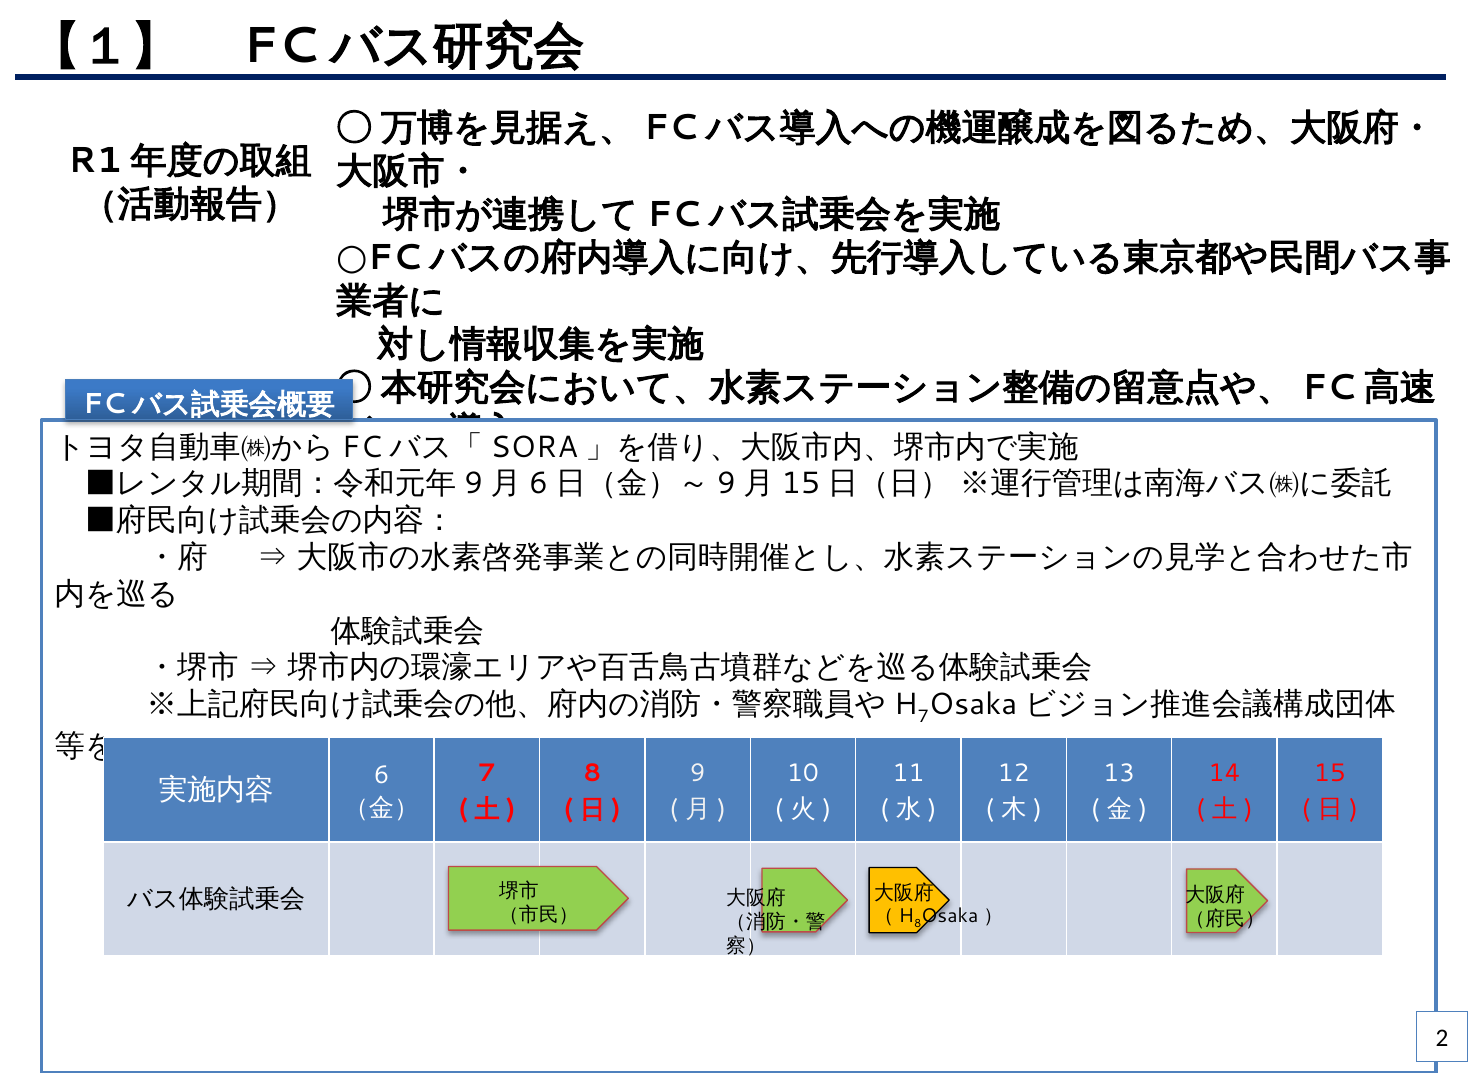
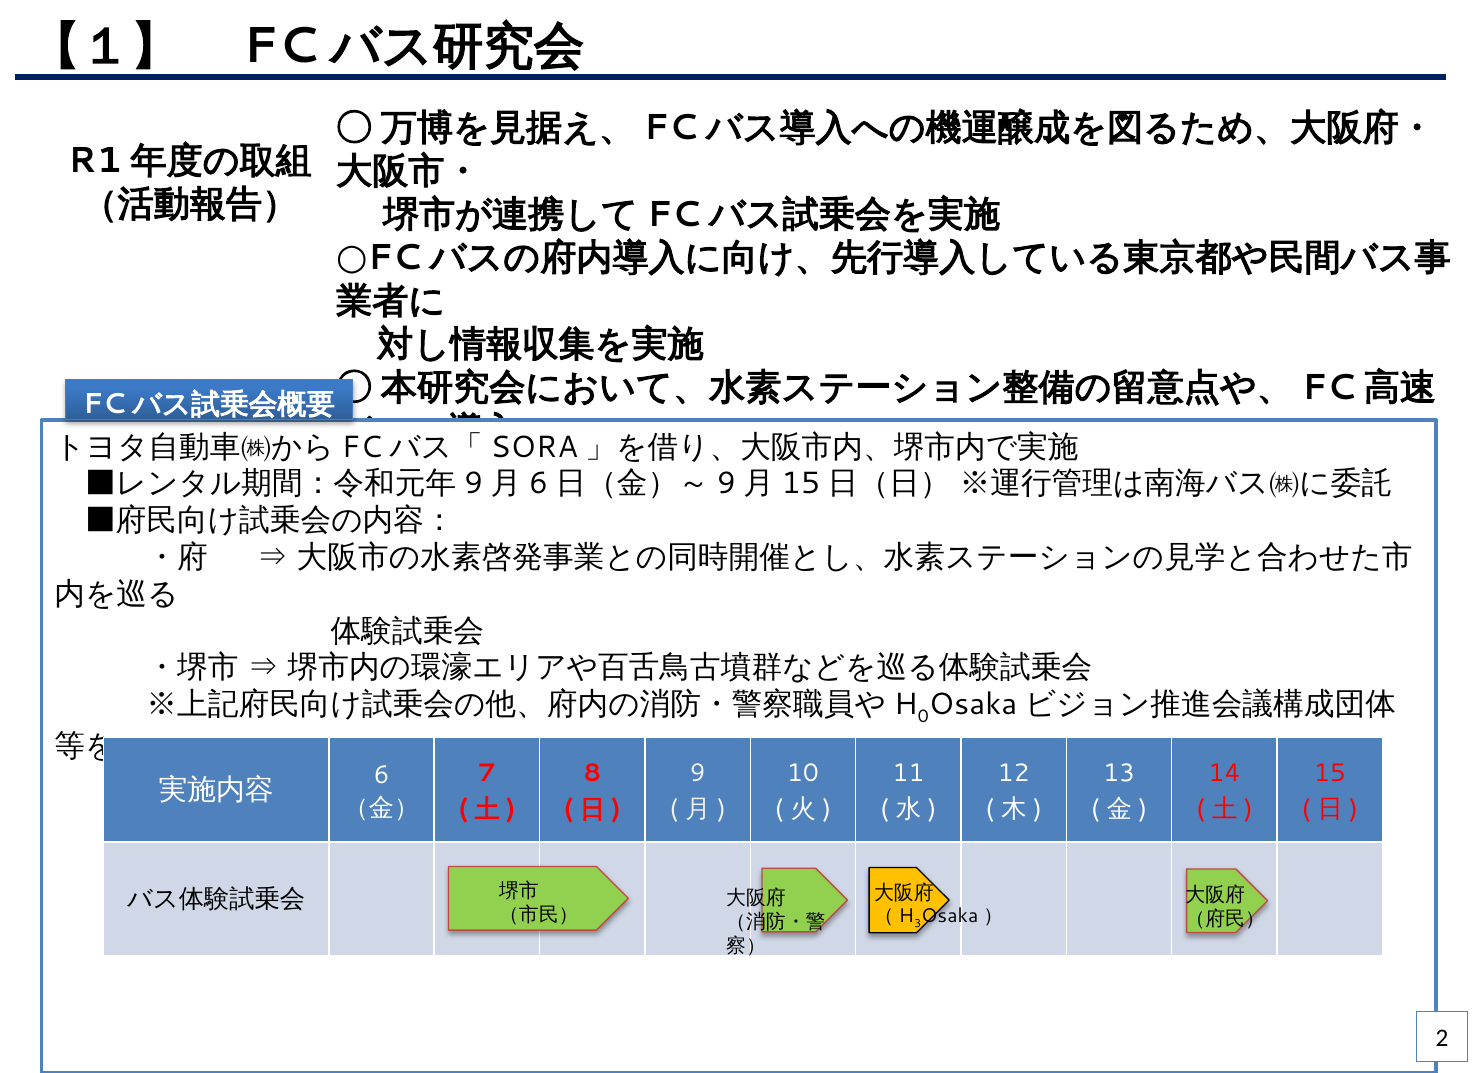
7 at (923, 717): 7 -> 0
8 at (918, 924): 8 -> 3
